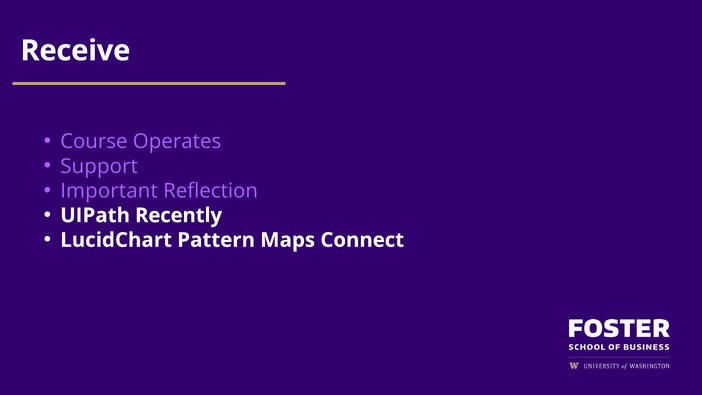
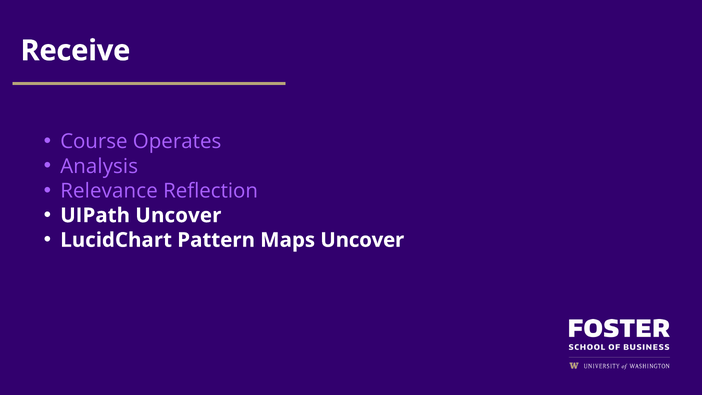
Support: Support -> Analysis
Important: Important -> Relevance
UIPath Recently: Recently -> Uncover
Maps Connect: Connect -> Uncover
